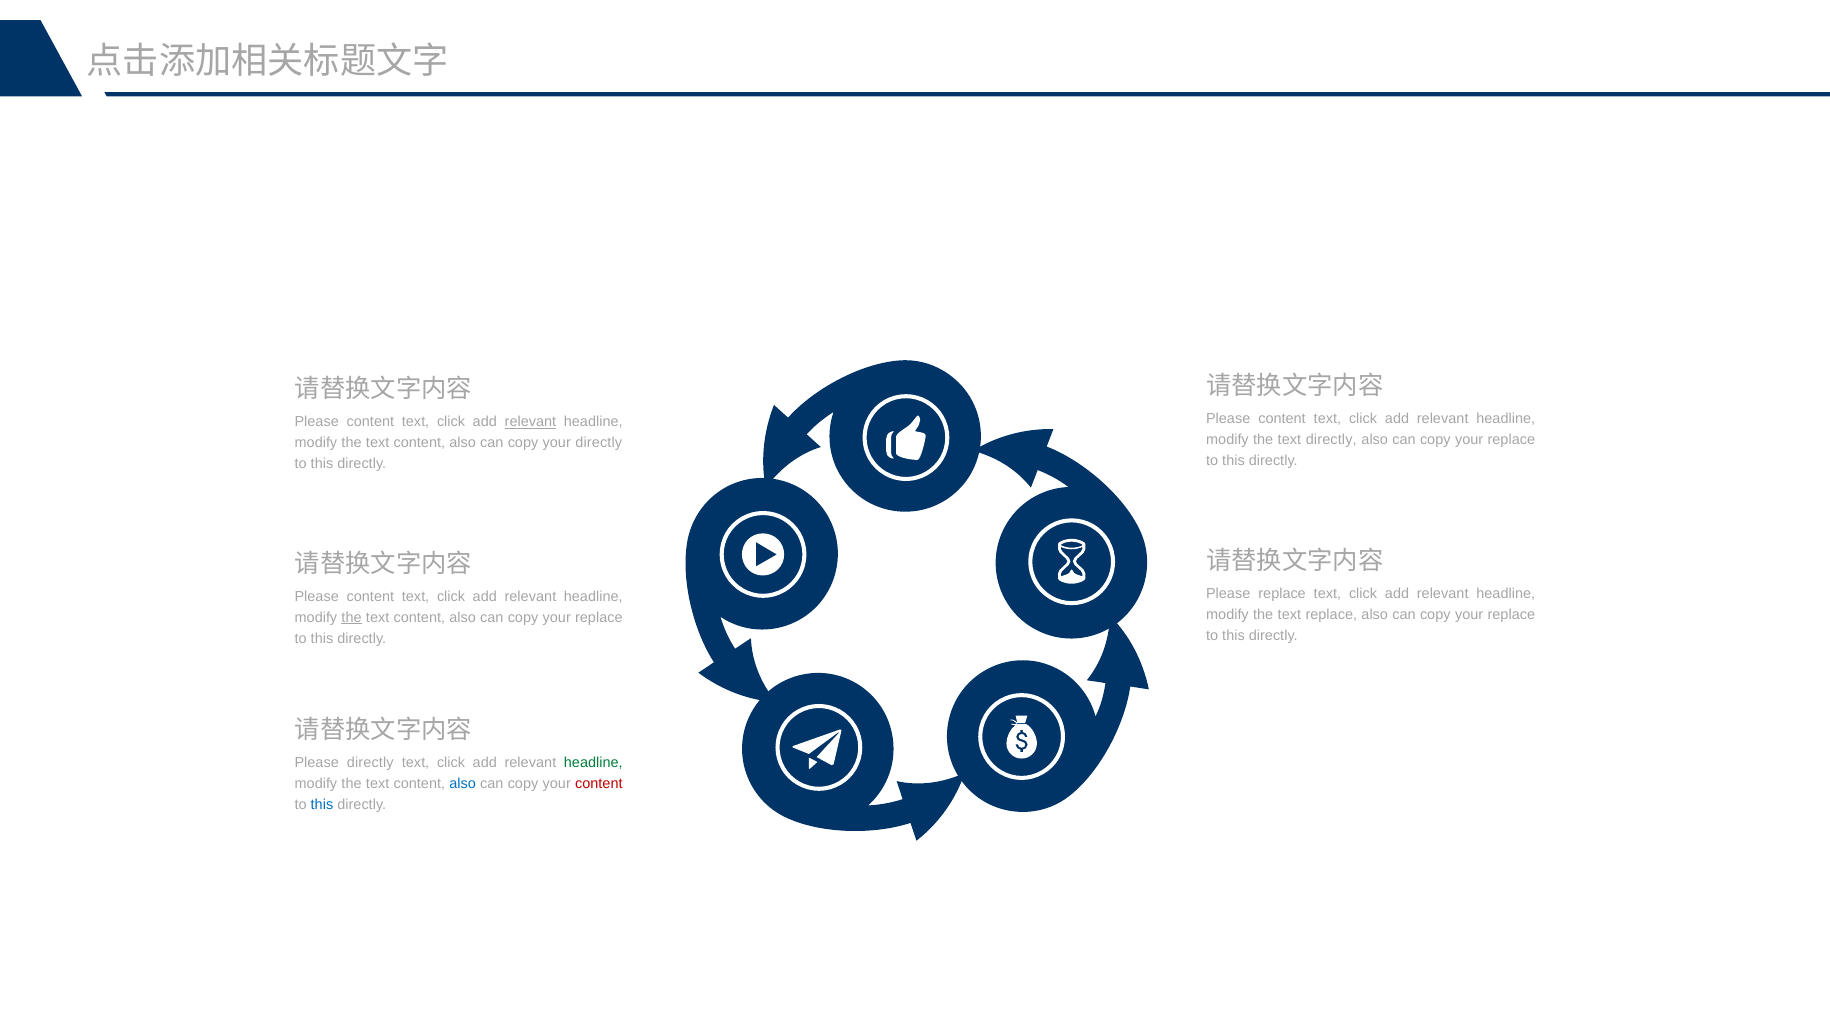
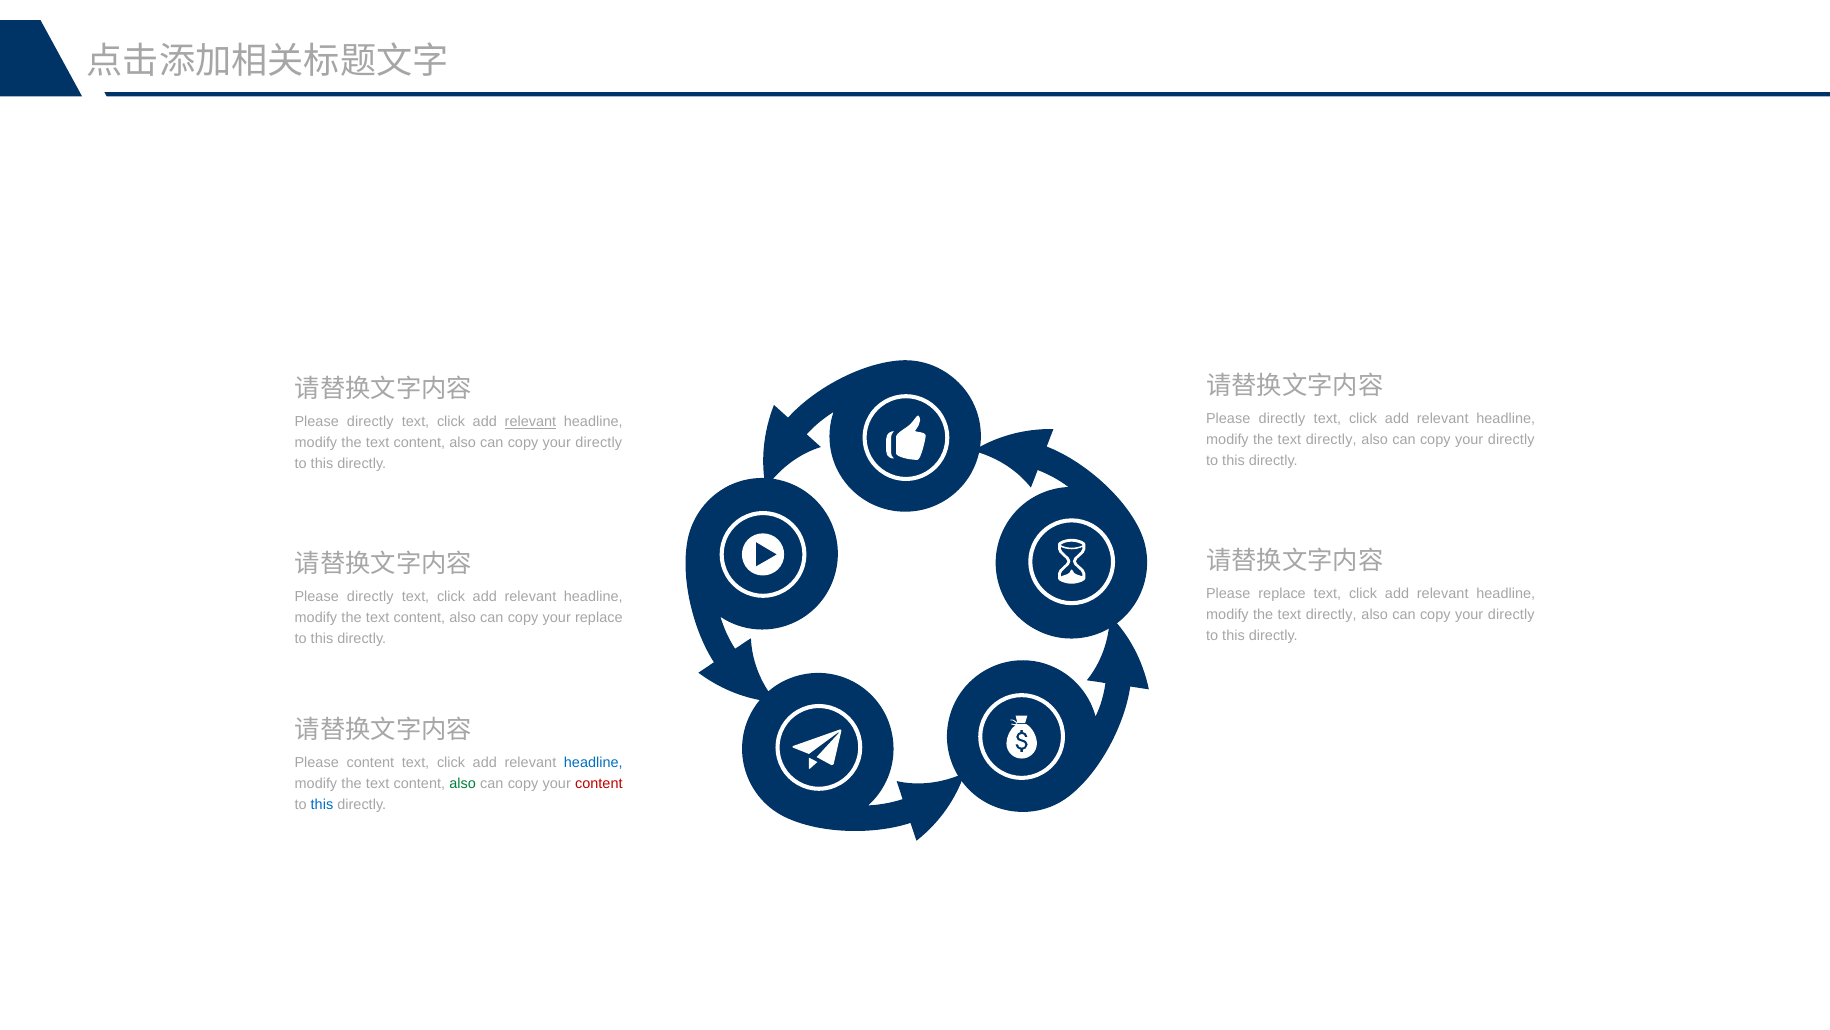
content at (1282, 419): content -> directly
content at (370, 421): content -> directly
replace at (1511, 440): replace -> directly
content at (370, 596): content -> directly
replace at (1331, 614): replace -> directly
replace at (1511, 614): replace -> directly
the at (352, 617) underline: present -> none
Please directly: directly -> content
headline at (593, 762) colour: green -> blue
also at (463, 783) colour: blue -> green
